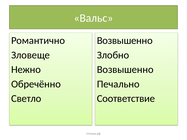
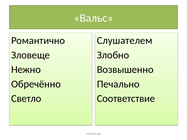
Возвышенно at (125, 41): Возвышенно -> Слушателем
